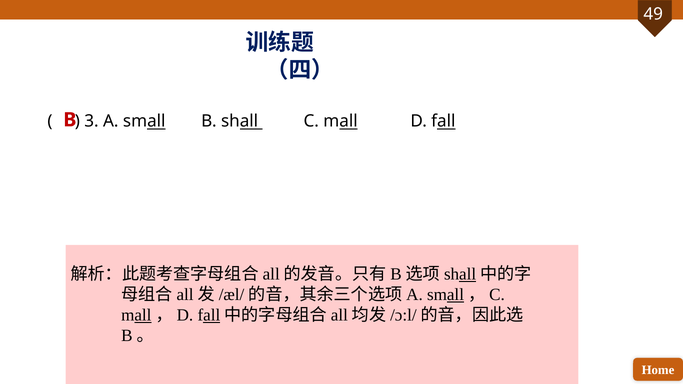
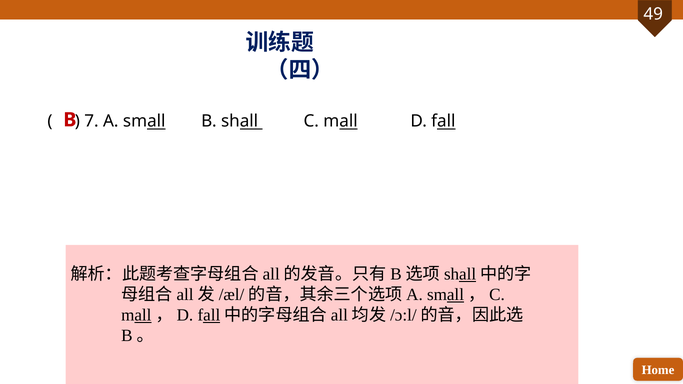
3: 3 -> 7
